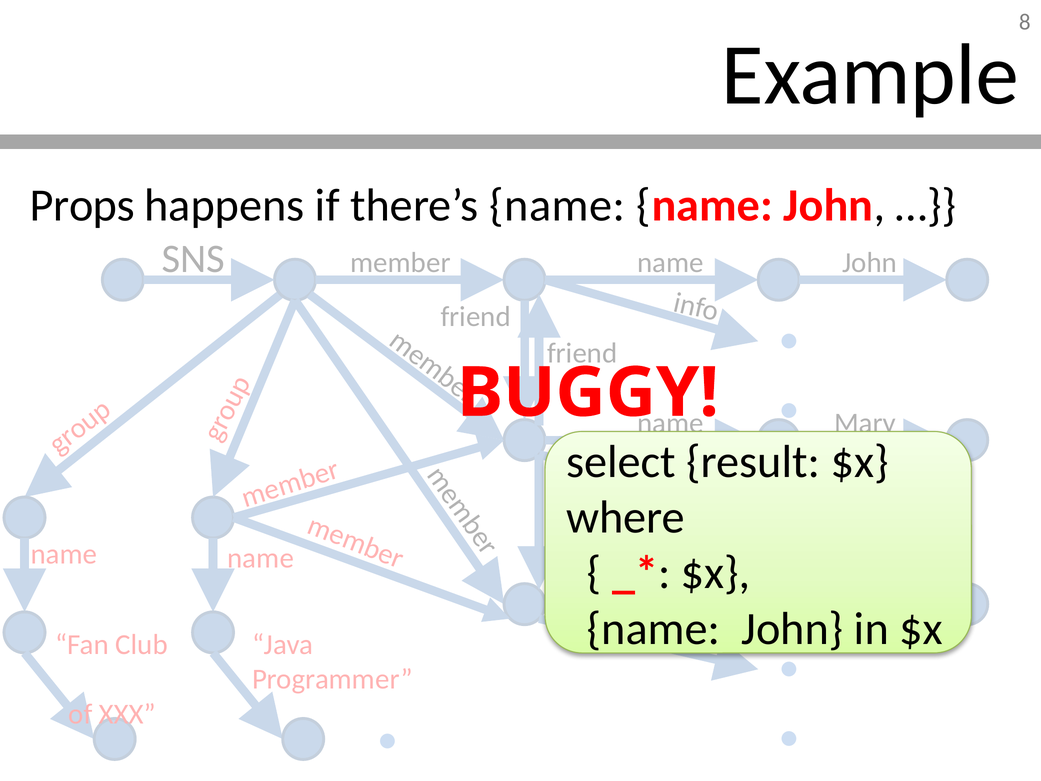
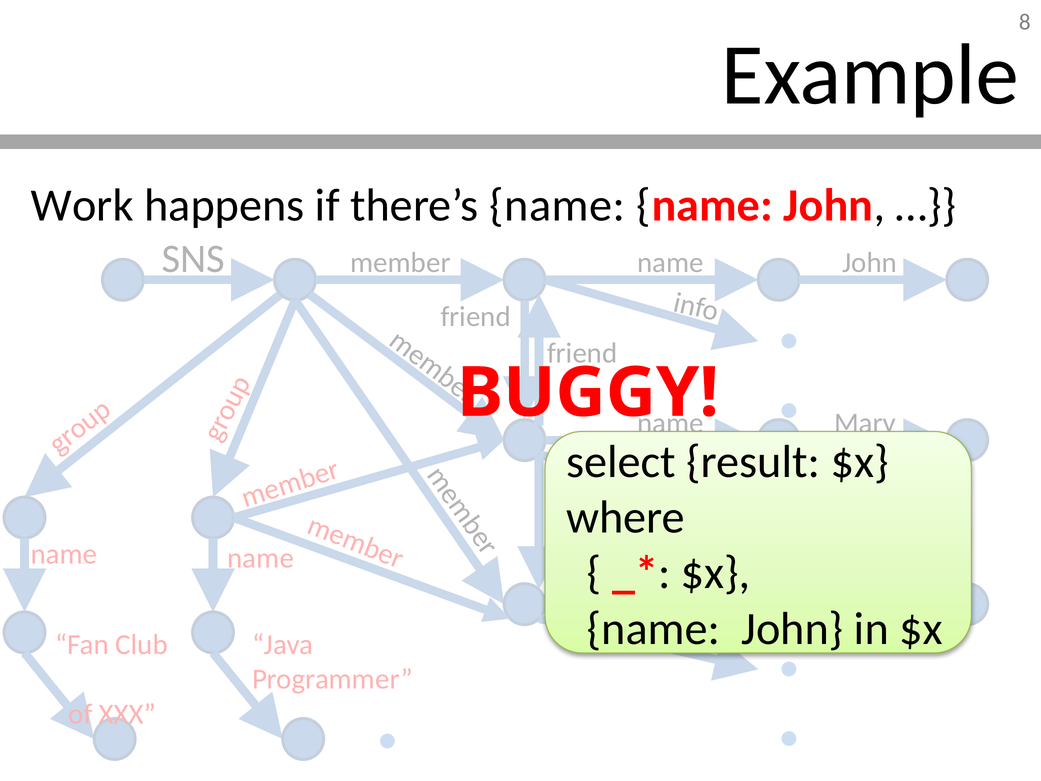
Props: Props -> Work
